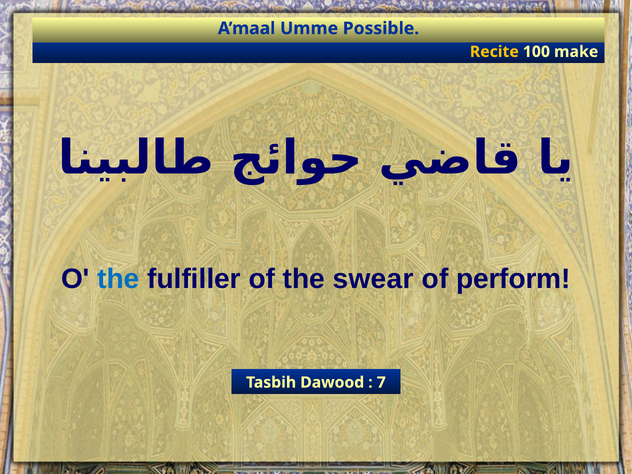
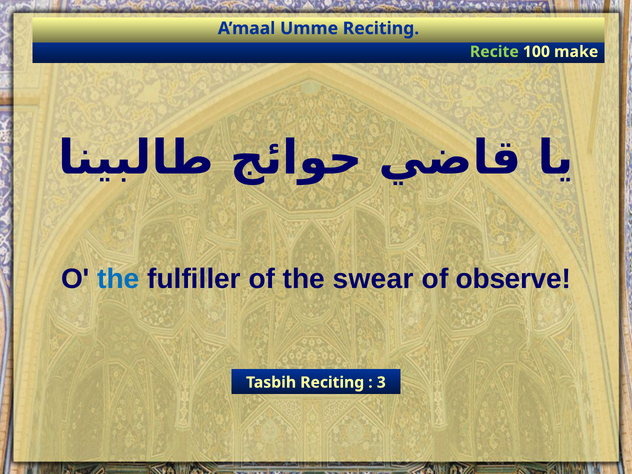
Umme Possible: Possible -> Reciting
Recite colour: yellow -> light green
perform: perform -> observe
Tasbih Dawood: Dawood -> Reciting
7: 7 -> 3
